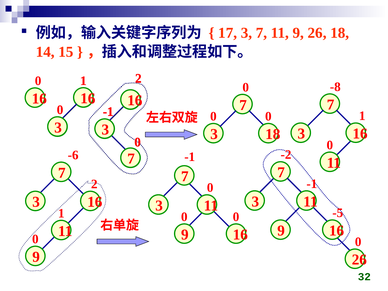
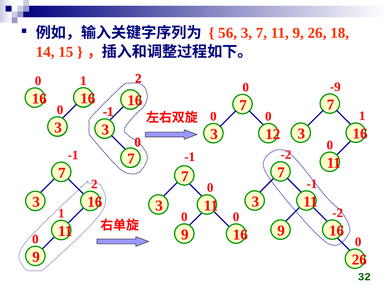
17: 17 -> 56
-8: -8 -> -9
3 18: 18 -> 12
-6 at (73, 155): -6 -> -1
-5 at (338, 213): -5 -> -2
